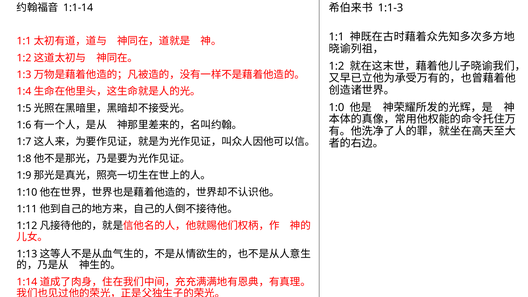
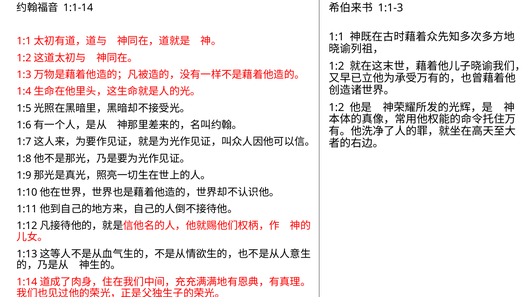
1:0 at (336, 107): 1:0 -> 1:2
